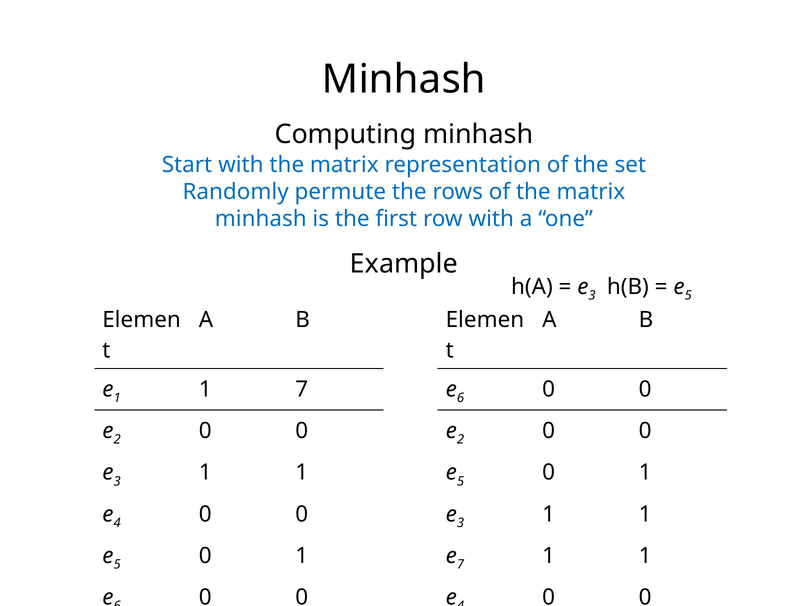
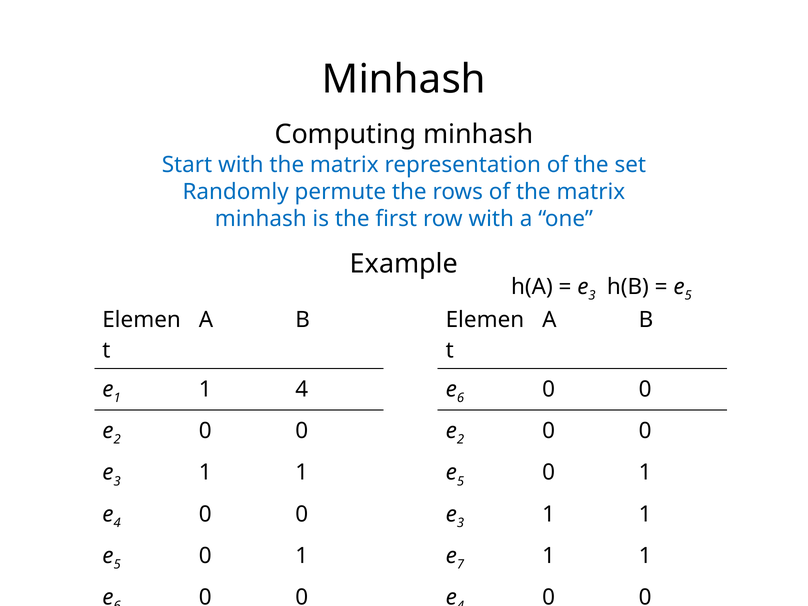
1 7: 7 -> 4
